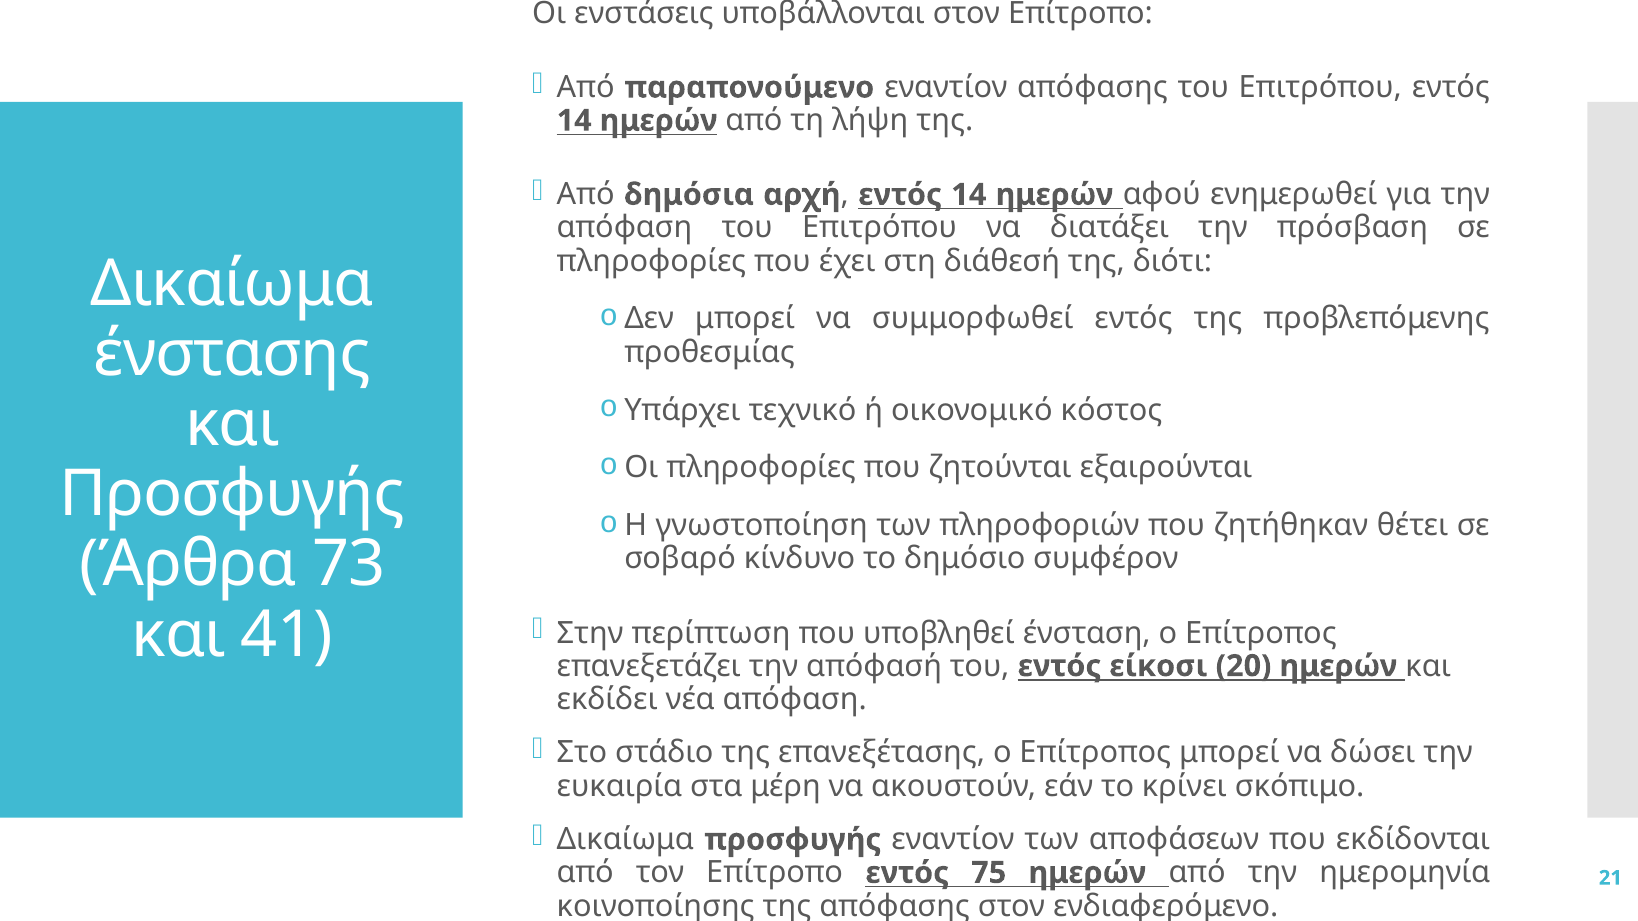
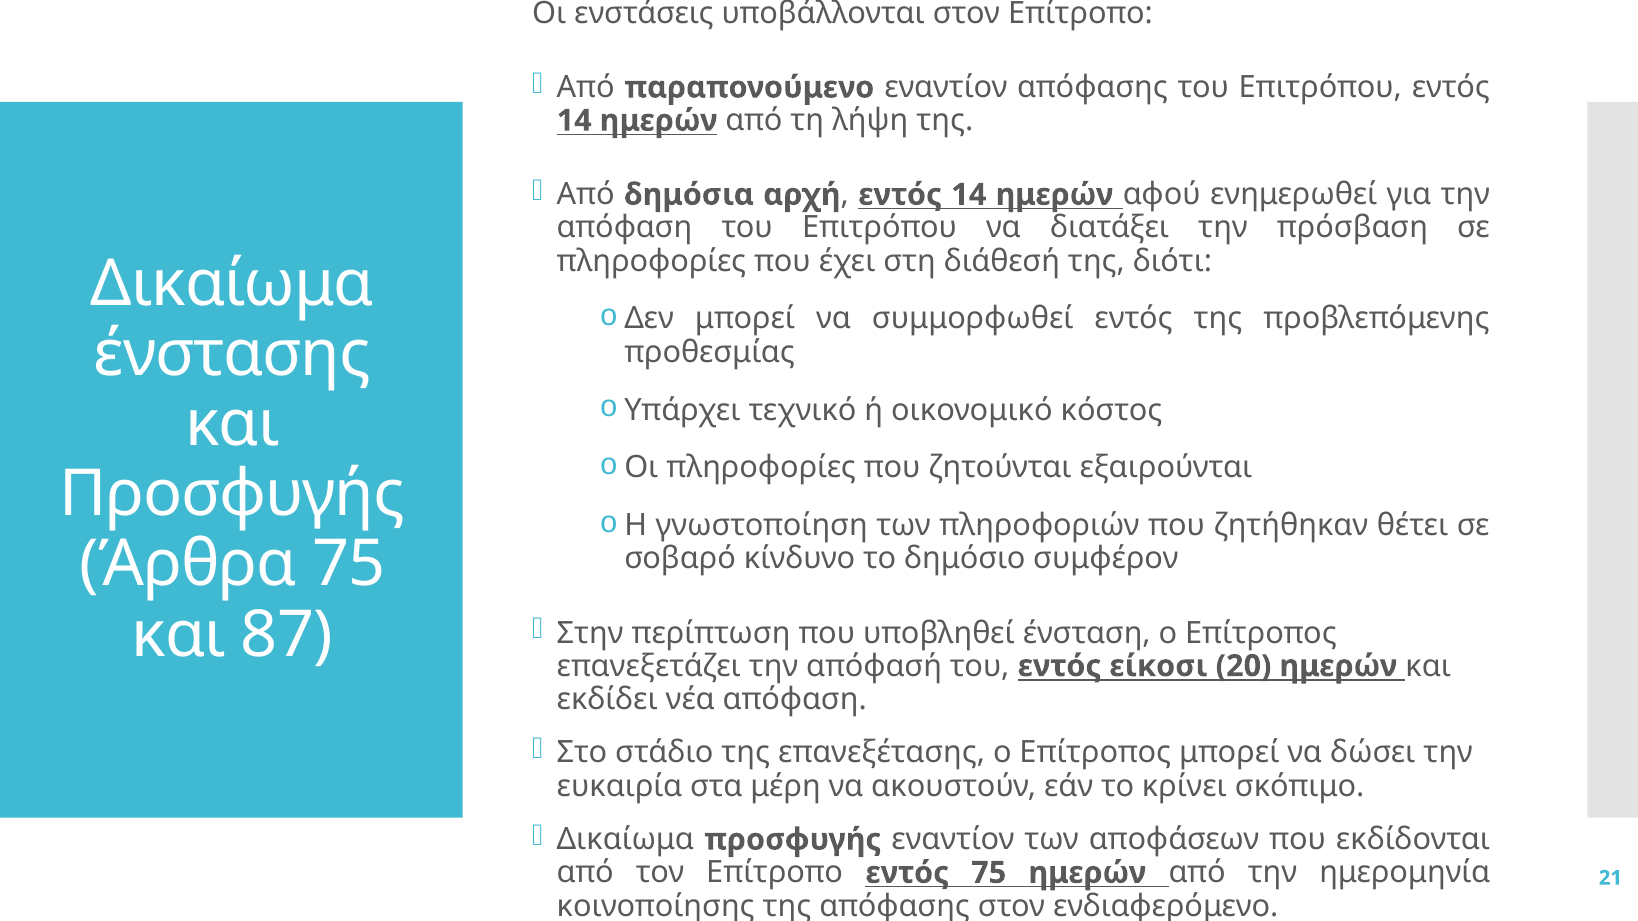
Άρθρα 73: 73 -> 75
41: 41 -> 87
